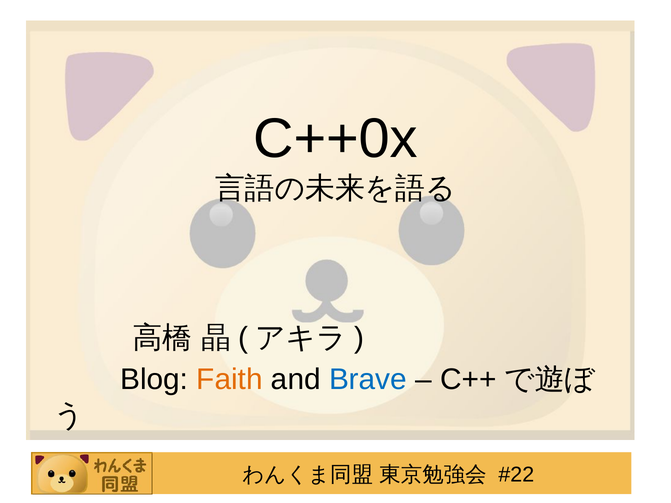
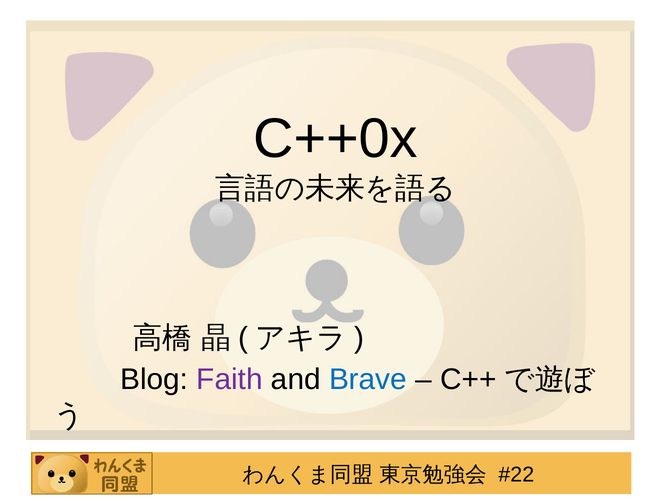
Faith colour: orange -> purple
